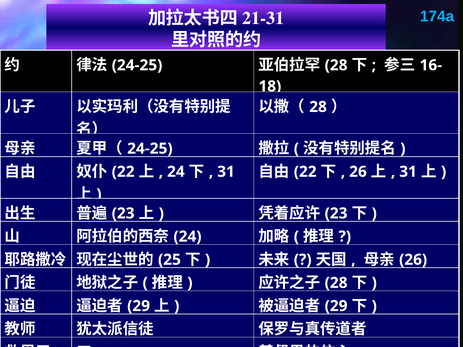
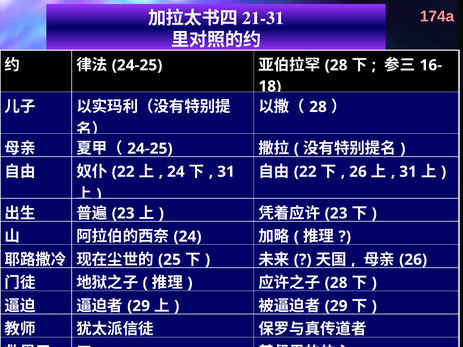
174a colour: light blue -> pink
